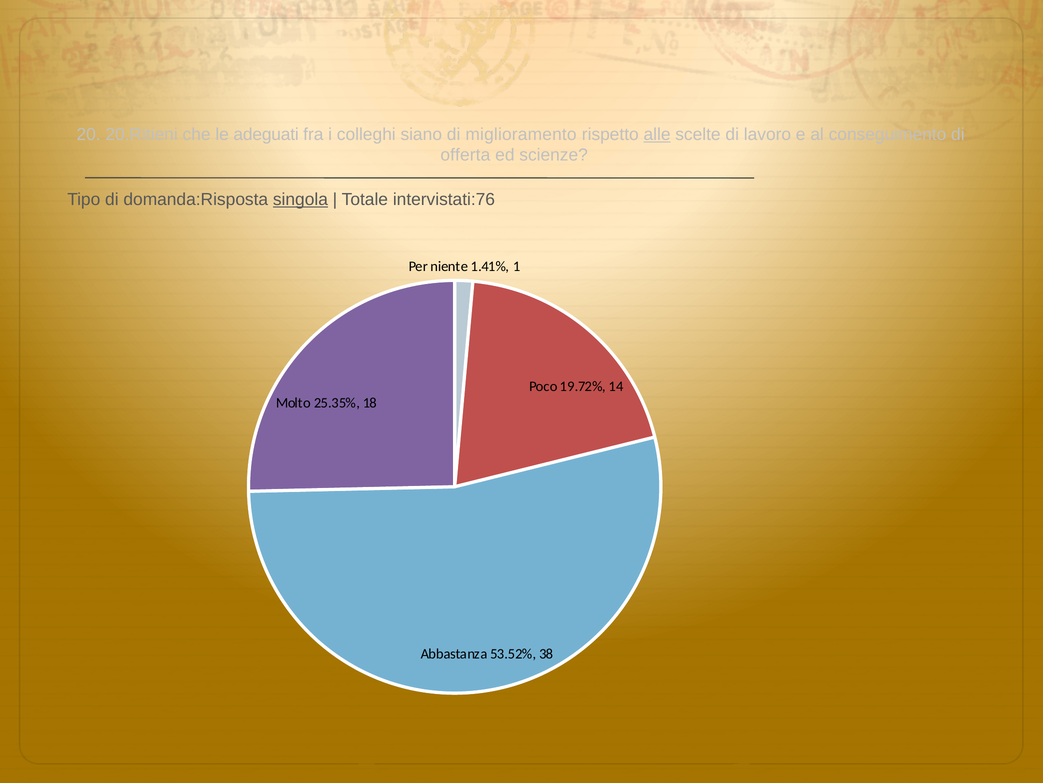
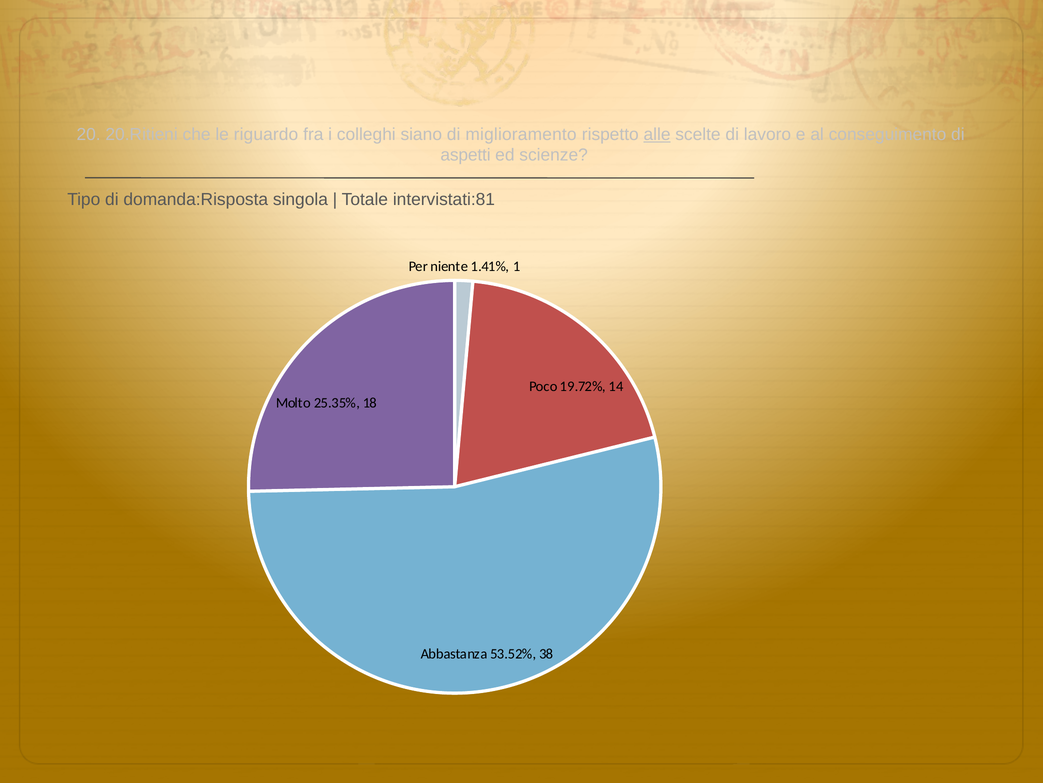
adeguati: adeguati -> riguardo
offerta: offerta -> aspetti
singola underline: present -> none
intervistati:76: intervistati:76 -> intervistati:81
